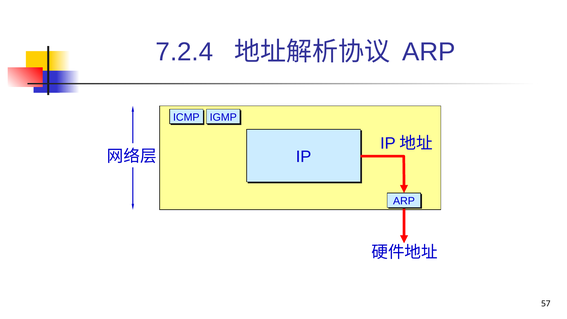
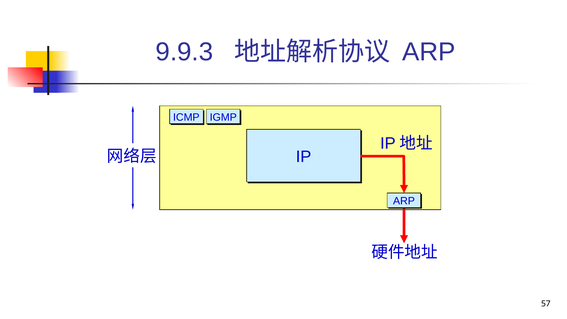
7.2.4: 7.2.4 -> 9.9.3
